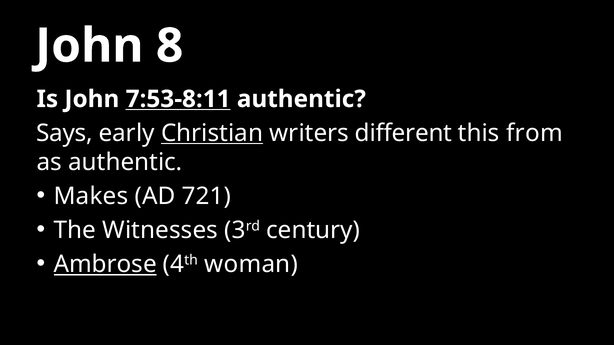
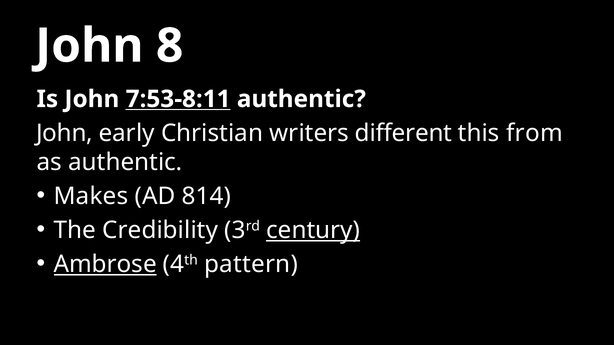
Says at (65, 133): Says -> John
Christian underline: present -> none
721: 721 -> 814
Witnesses: Witnesses -> Credibility
century underline: none -> present
woman: woman -> pattern
